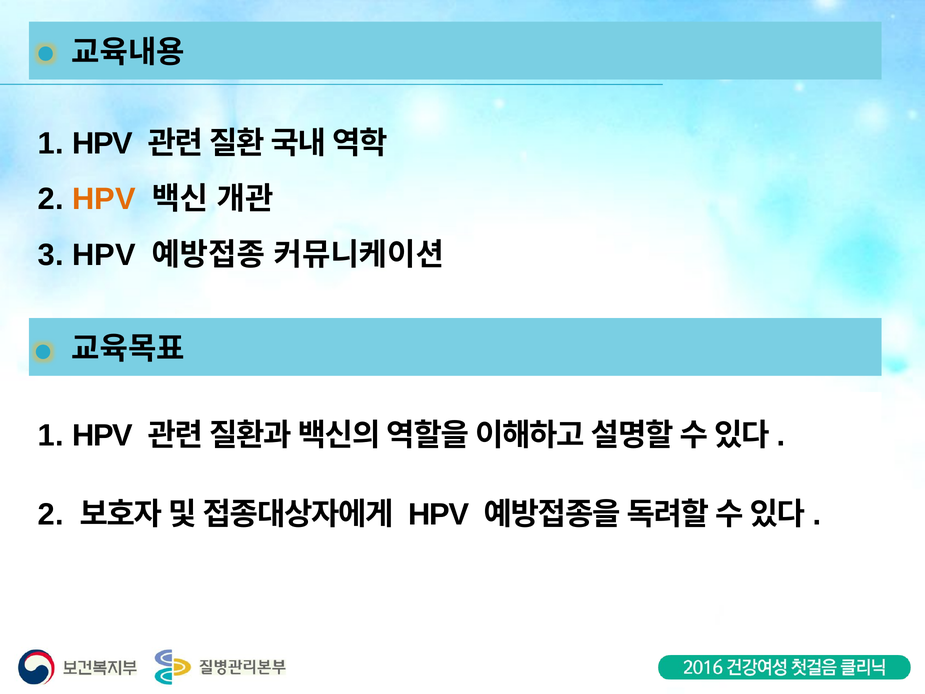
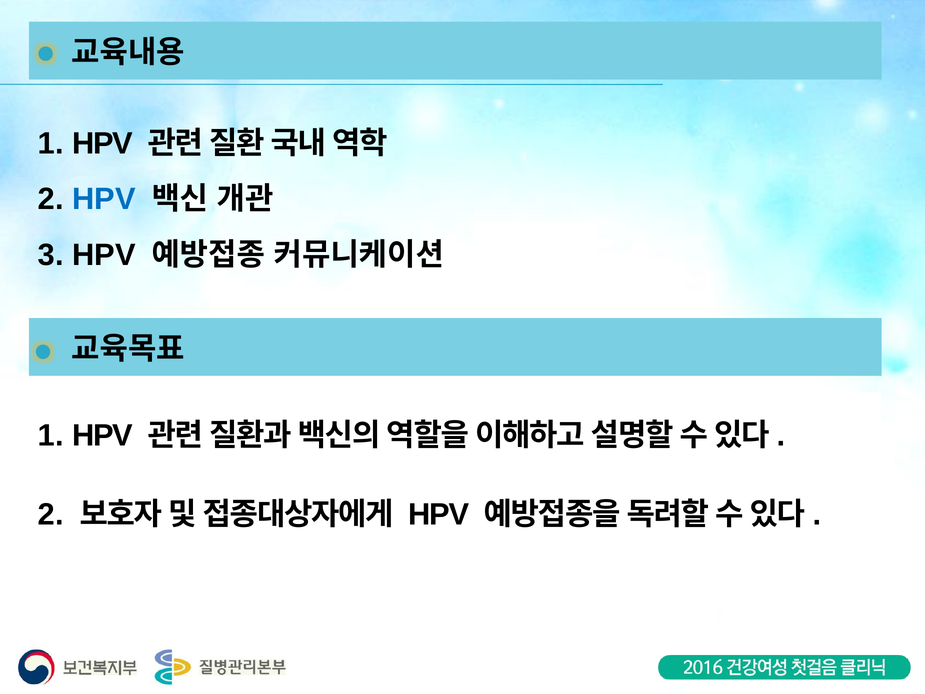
HPV at (104, 199) colour: orange -> blue
